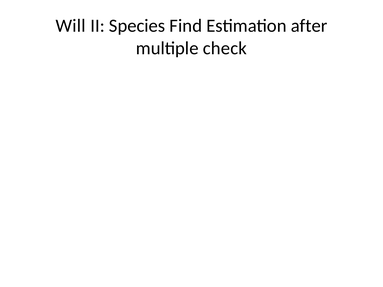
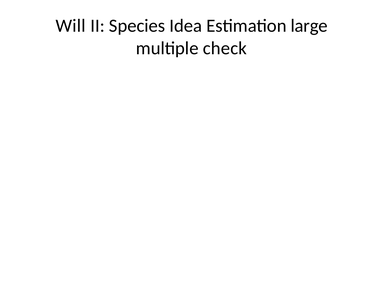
Find: Find -> Idea
after: after -> large
